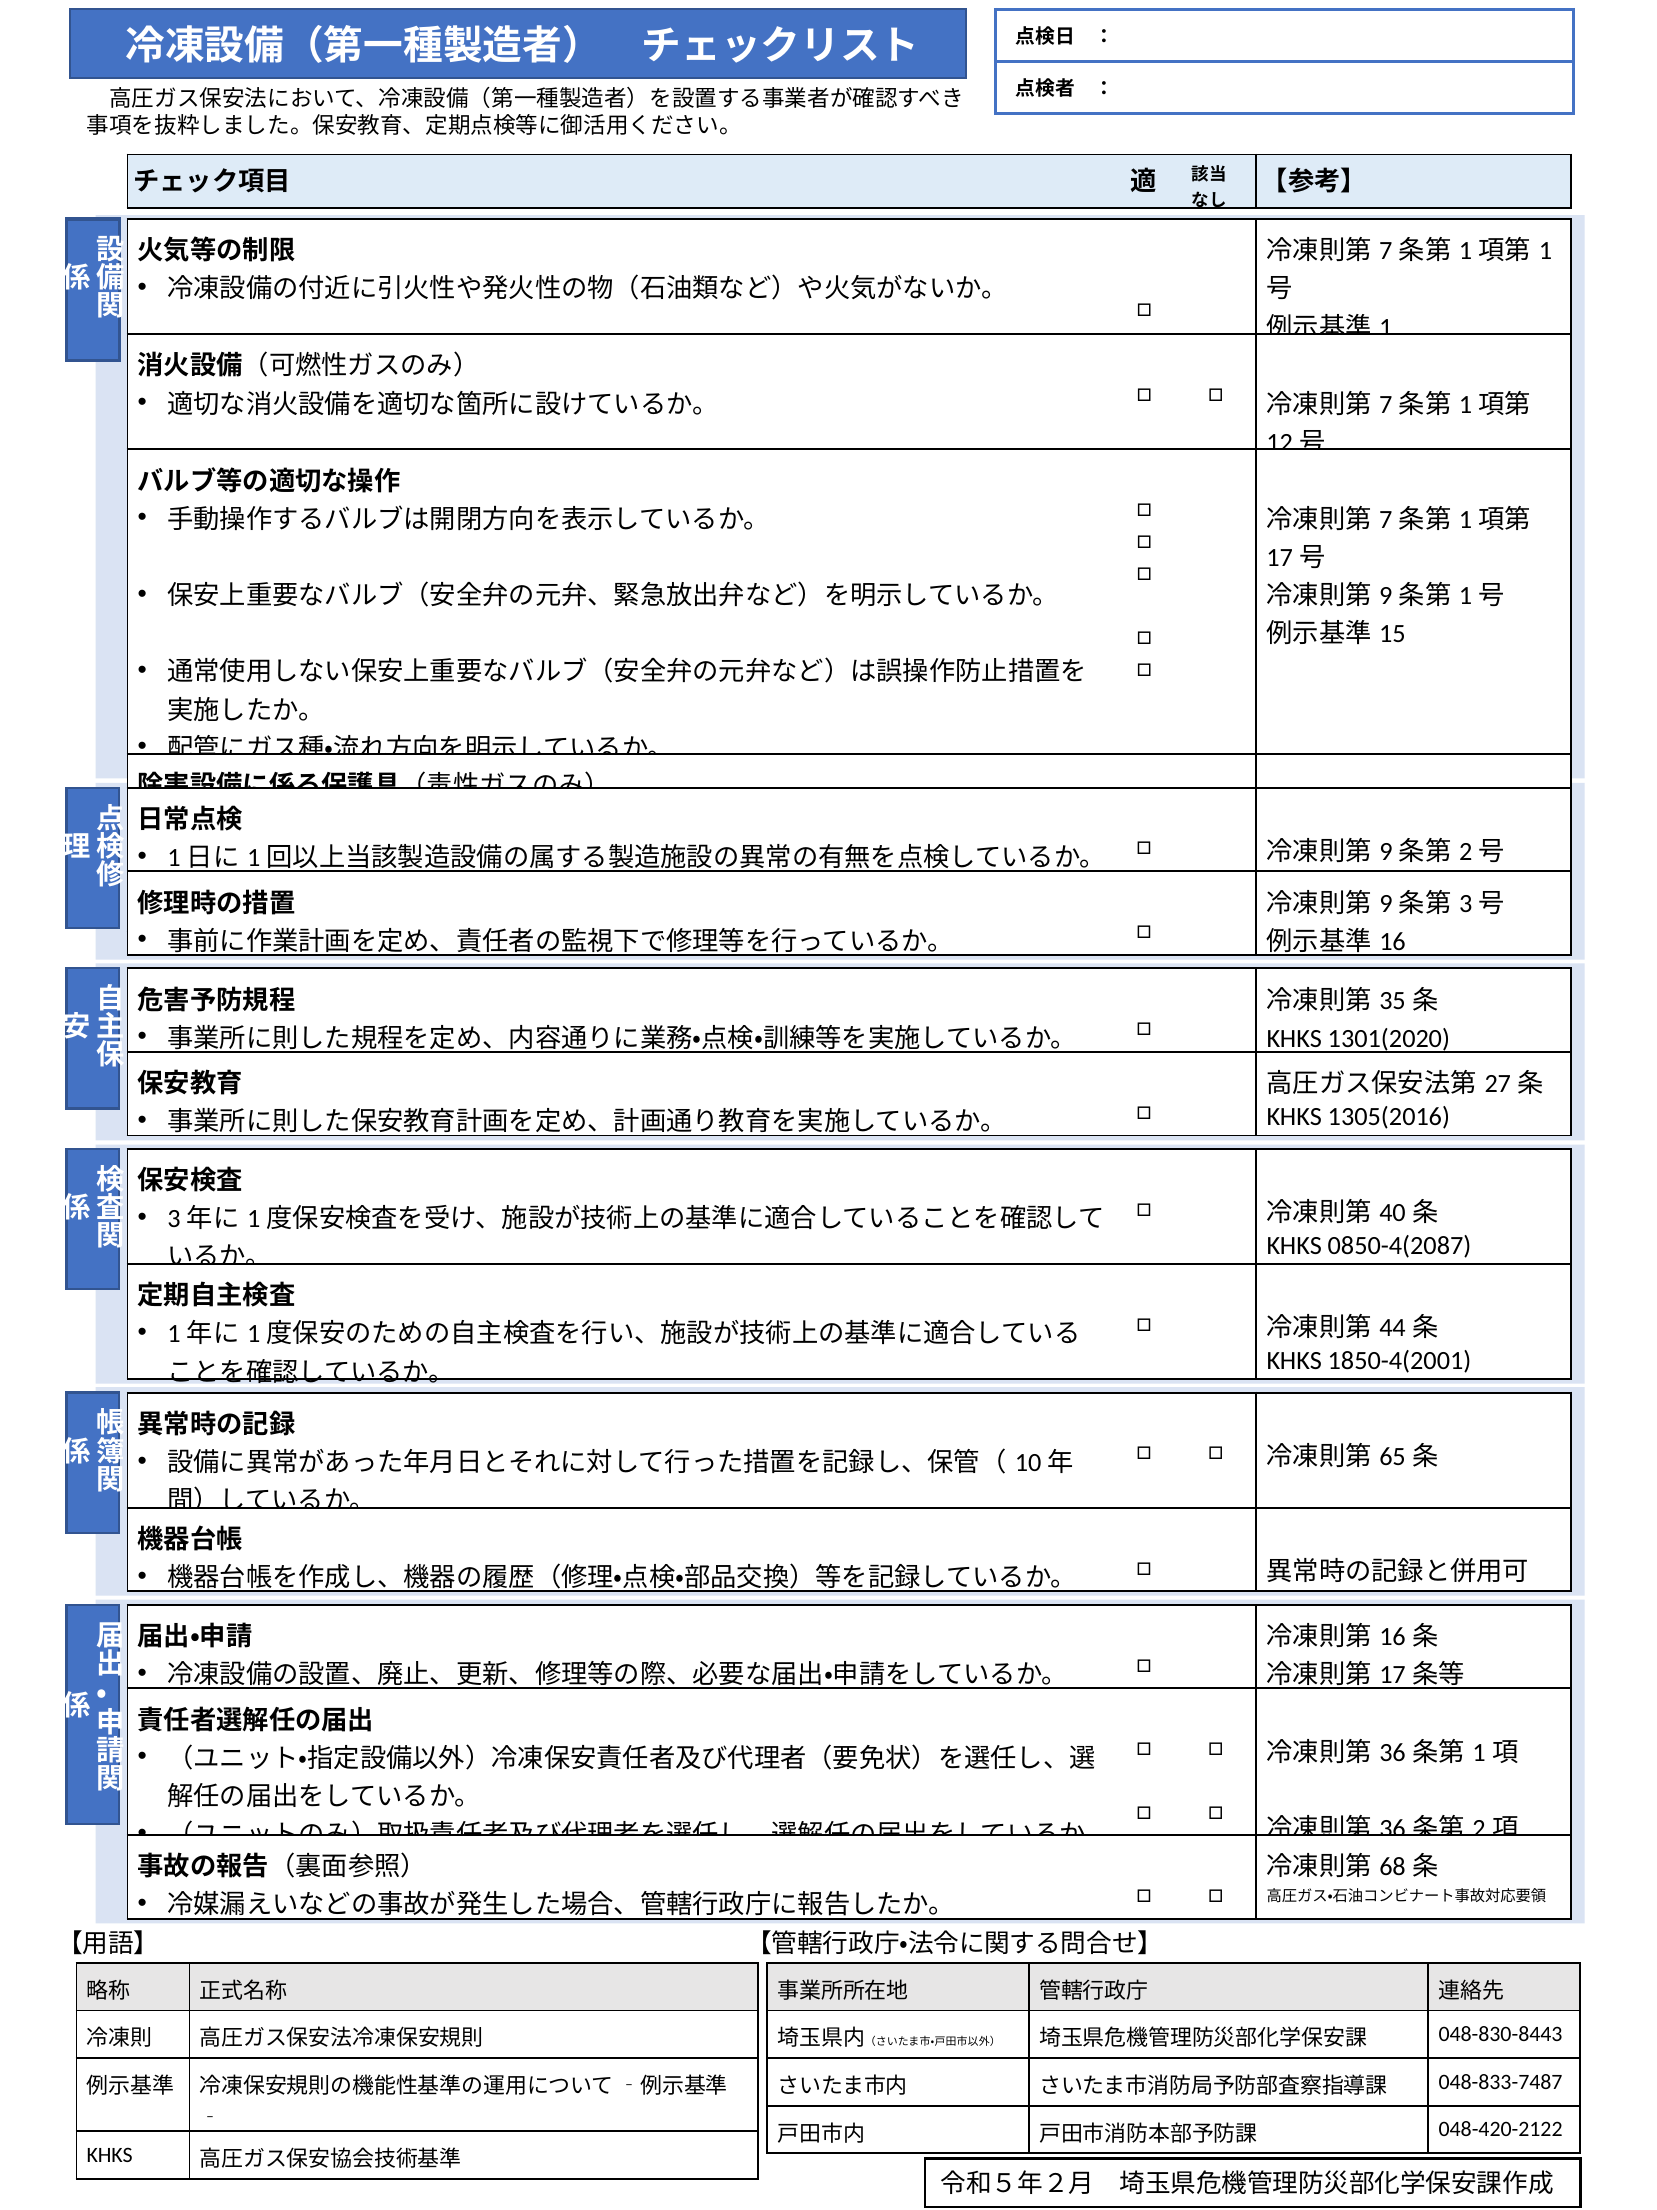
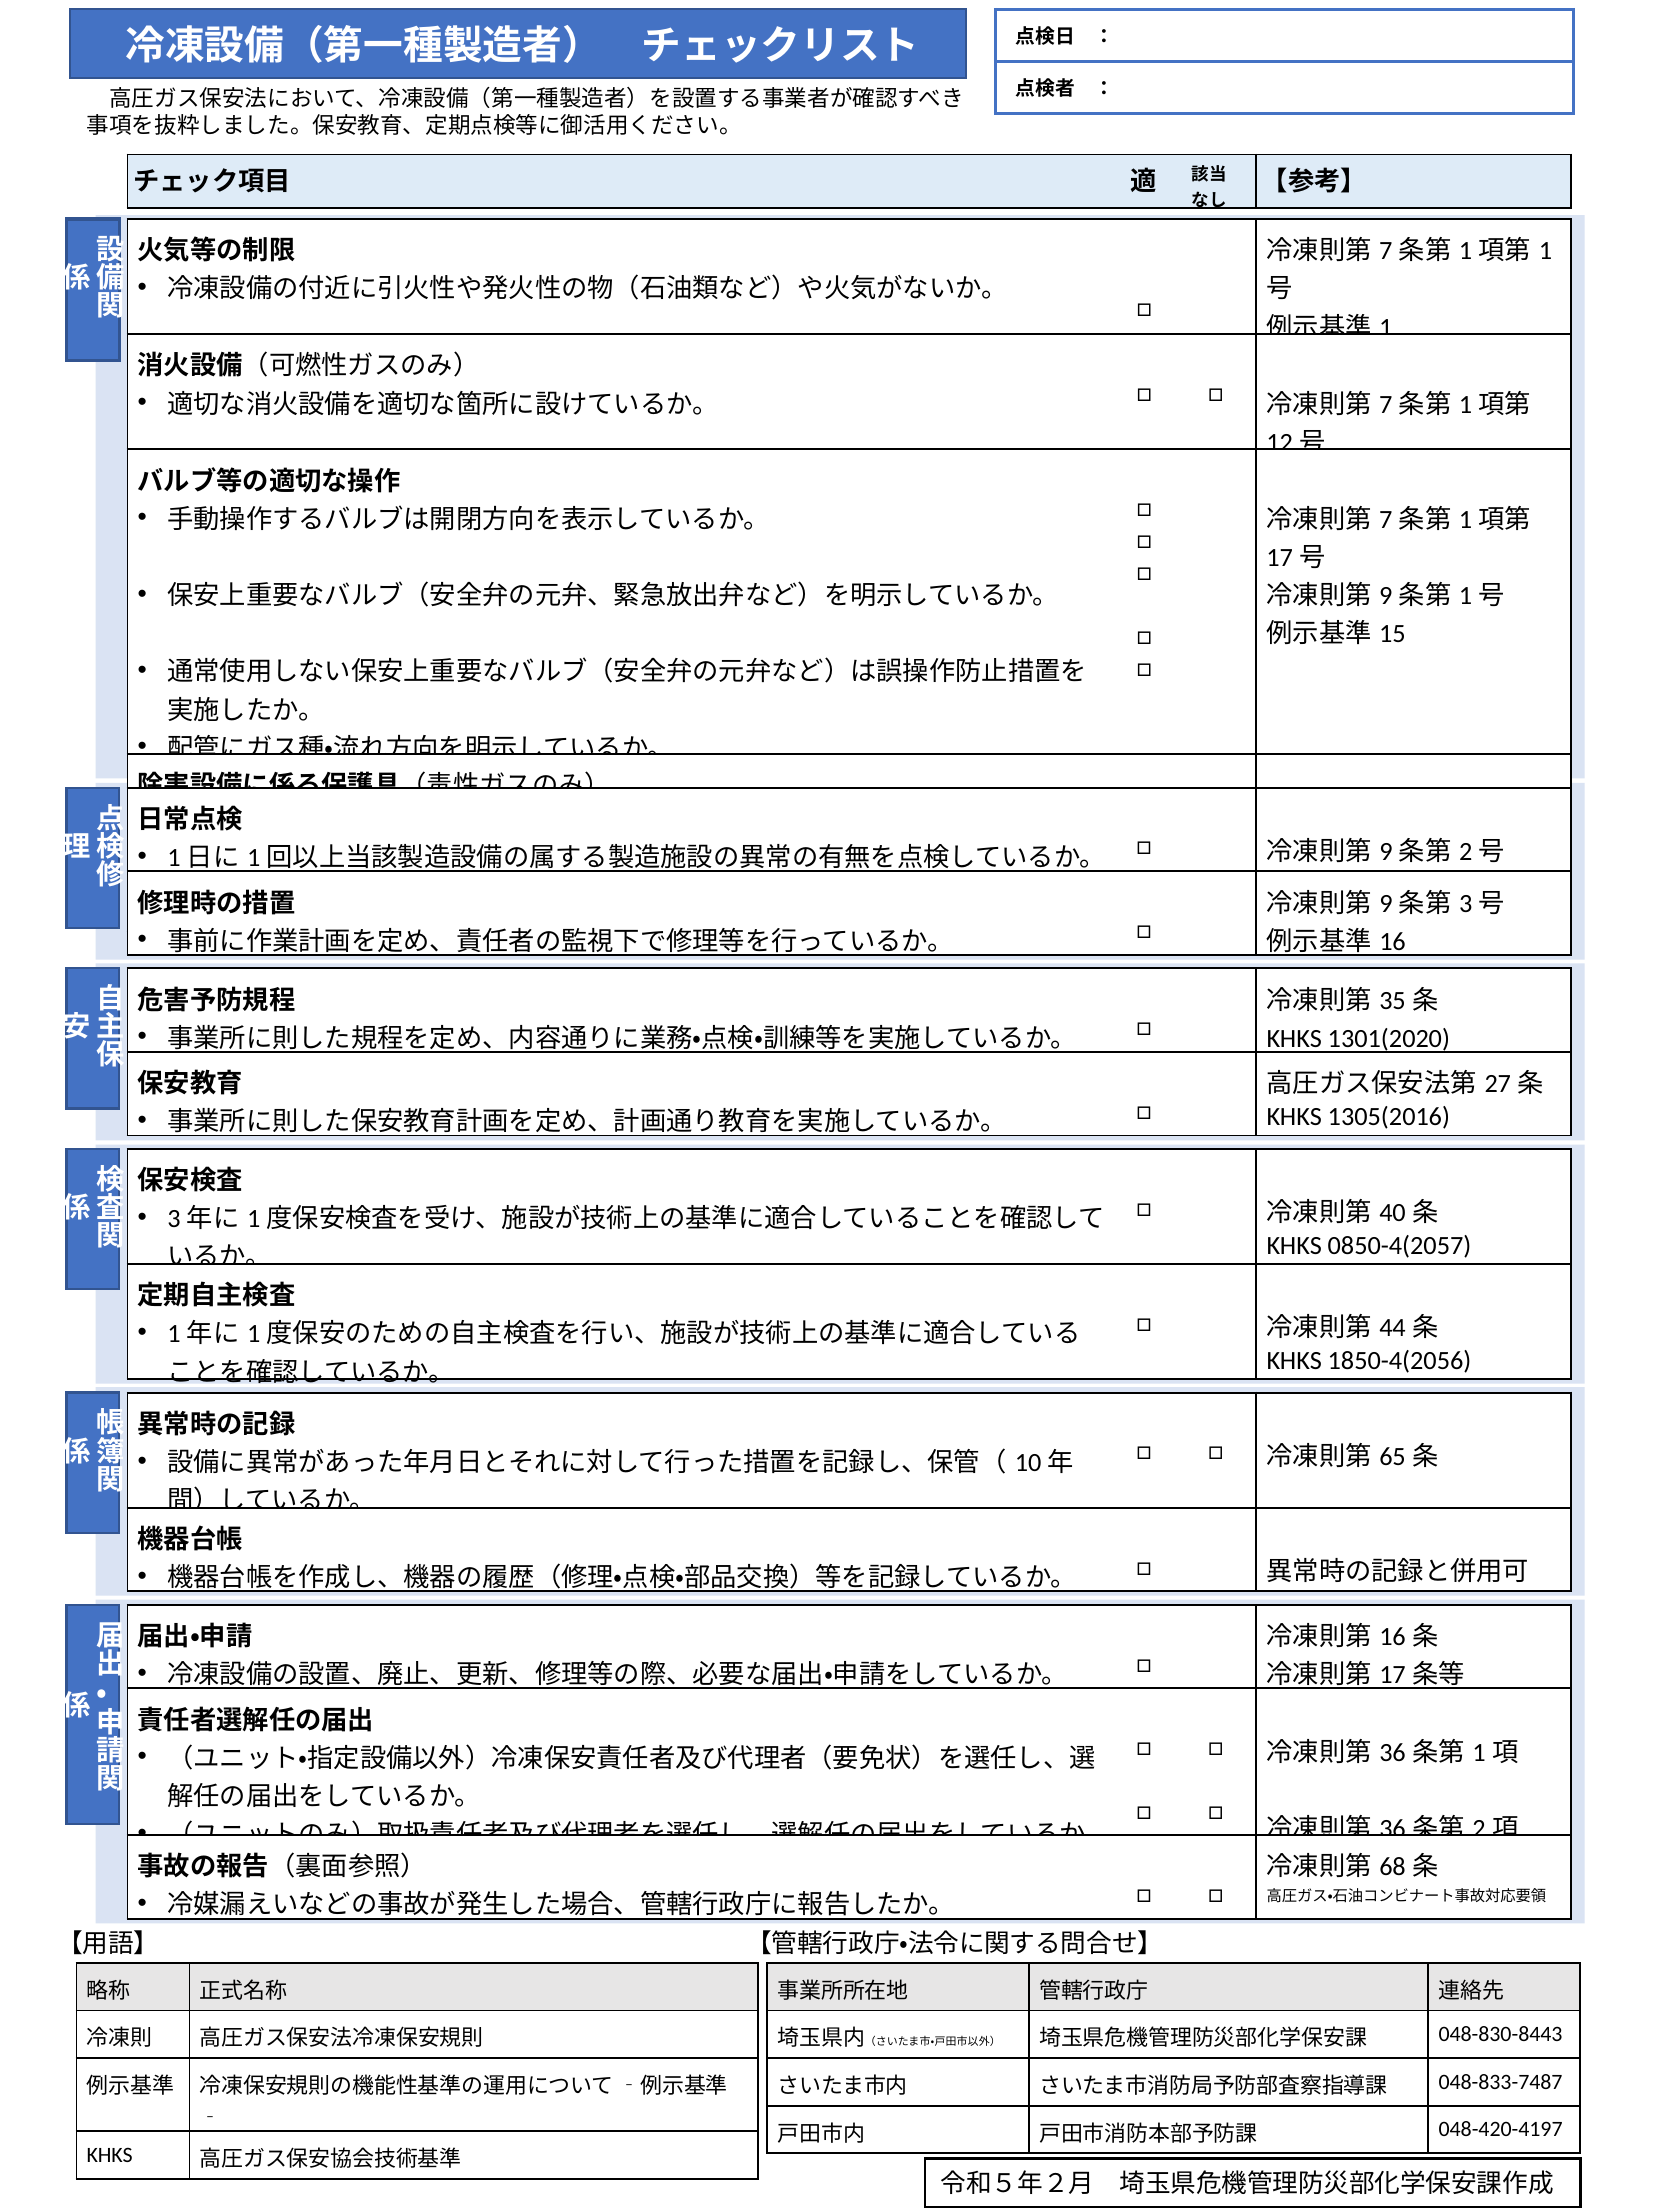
0850-4(2087: 0850-4(2087 -> 0850-4(2057
1850-4(2001: 1850-4(2001 -> 1850-4(2056
048-420-2122: 048-420-2122 -> 048-420-4197
